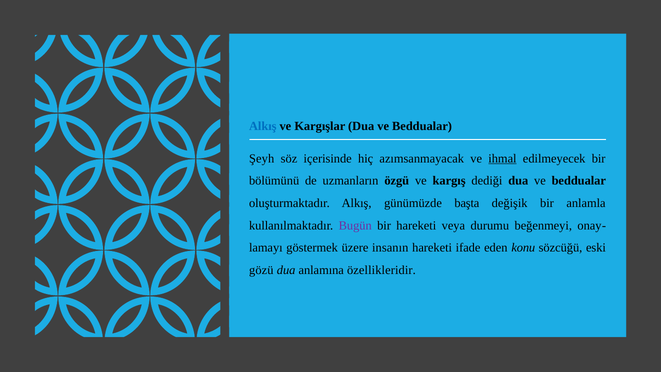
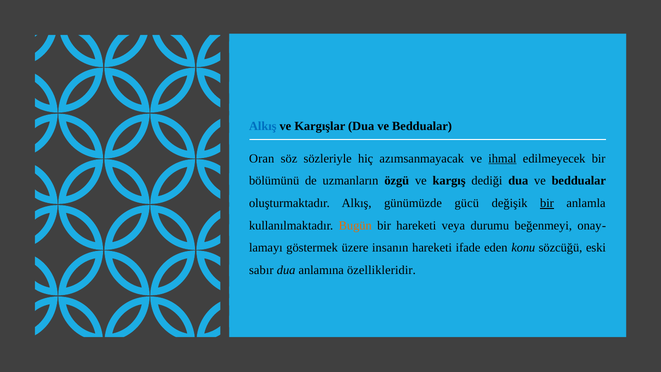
Şeyh: Şeyh -> Oran
içerisinde: içerisinde -> sözleriyle
başta: başta -> gücü
bir at (547, 203) underline: none -> present
Bugün colour: purple -> orange
gözü: gözü -> sabır
